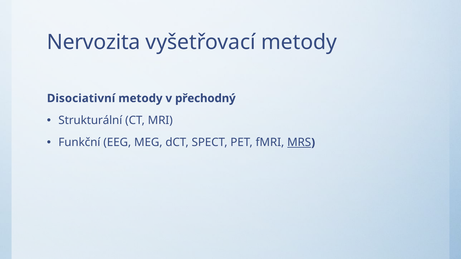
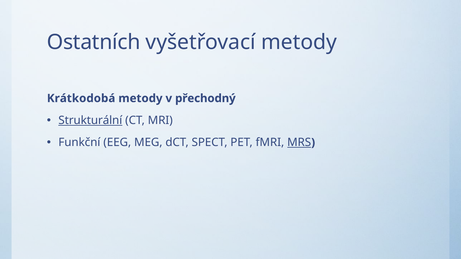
Nervozita: Nervozita -> Ostatních
Disociativní: Disociativní -> Krátkodobá
Strukturální underline: none -> present
